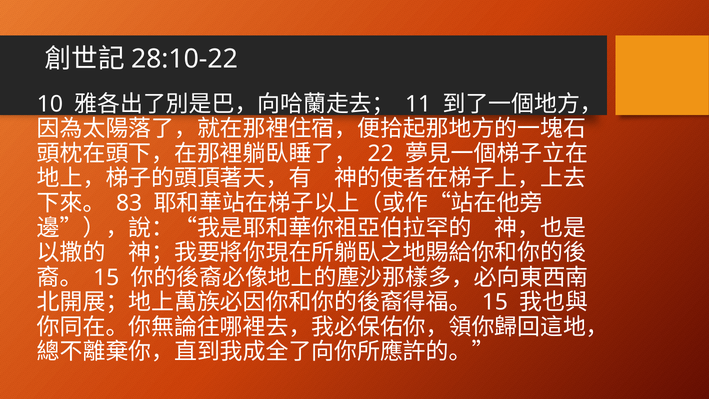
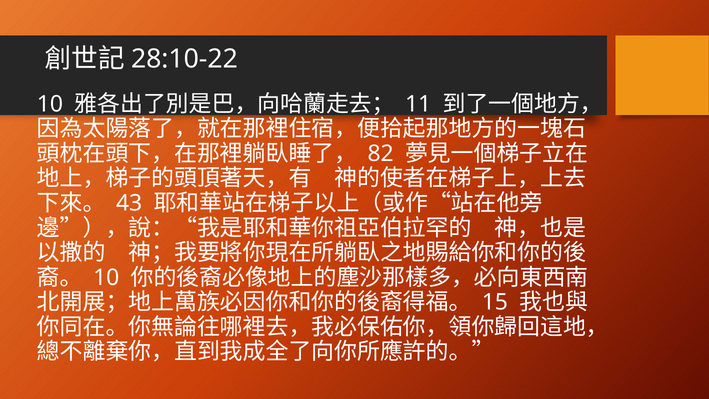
22: 22 -> 82
83: 83 -> 43
15 at (106, 277): 15 -> 10
